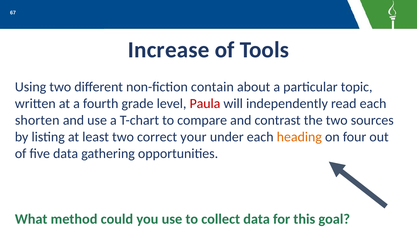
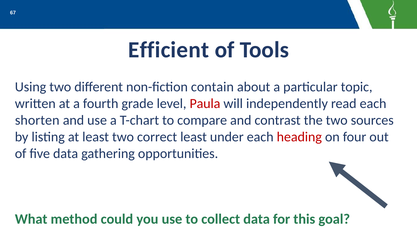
Increase: Increase -> Efficient
correct your: your -> least
heading colour: orange -> red
